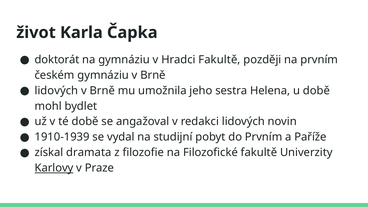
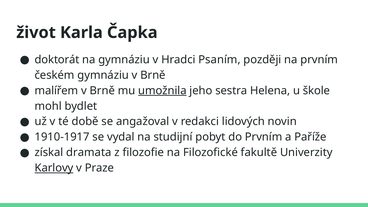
Hradci Fakultě: Fakultě -> Psaním
lidových at (56, 91): lidových -> malířem
umožnila underline: none -> present
u době: době -> škole
1910-1939: 1910-1939 -> 1910-1917
